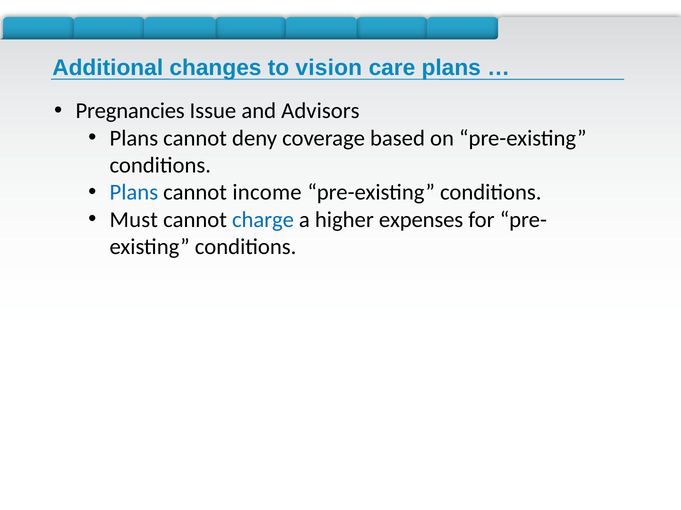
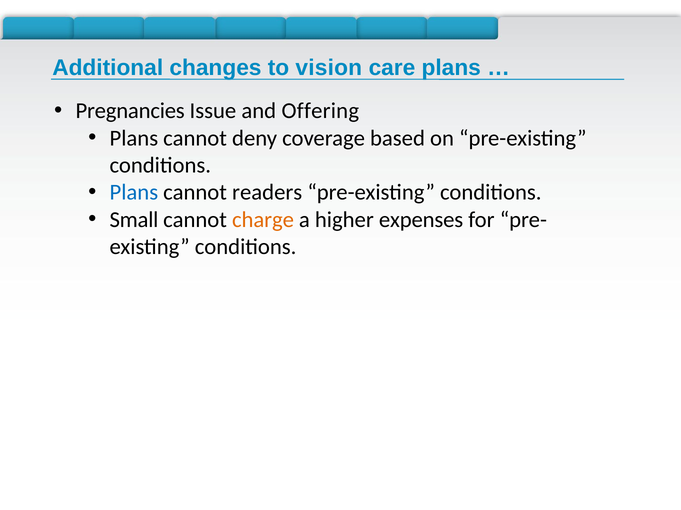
Advisors: Advisors -> Offering
income: income -> readers
Must: Must -> Small
charge colour: blue -> orange
